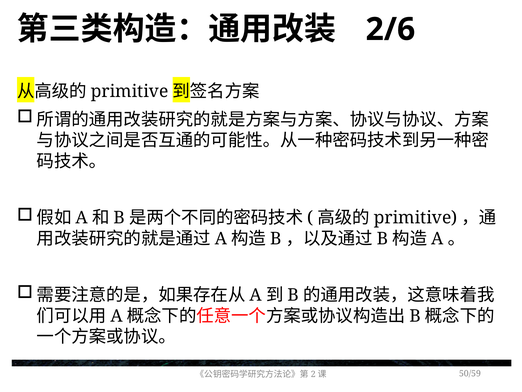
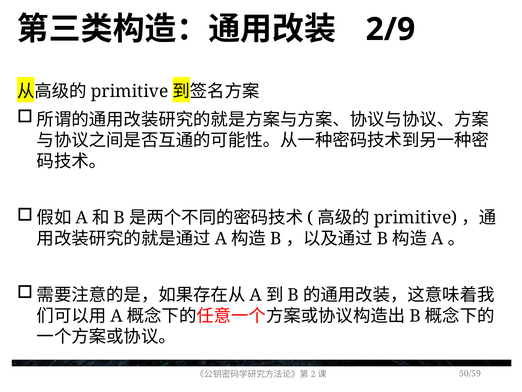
2/6: 2/6 -> 2/9
